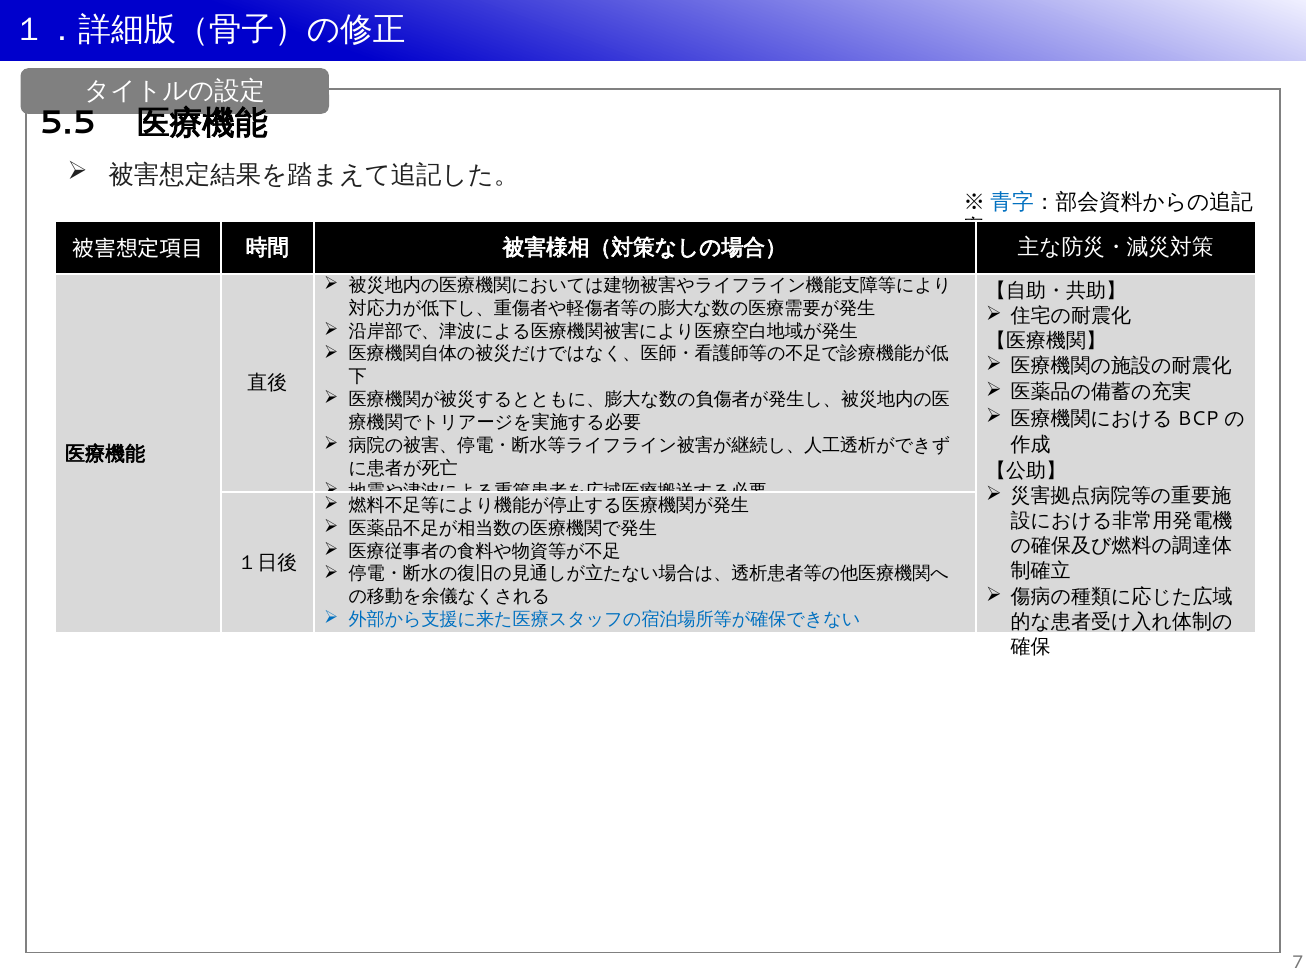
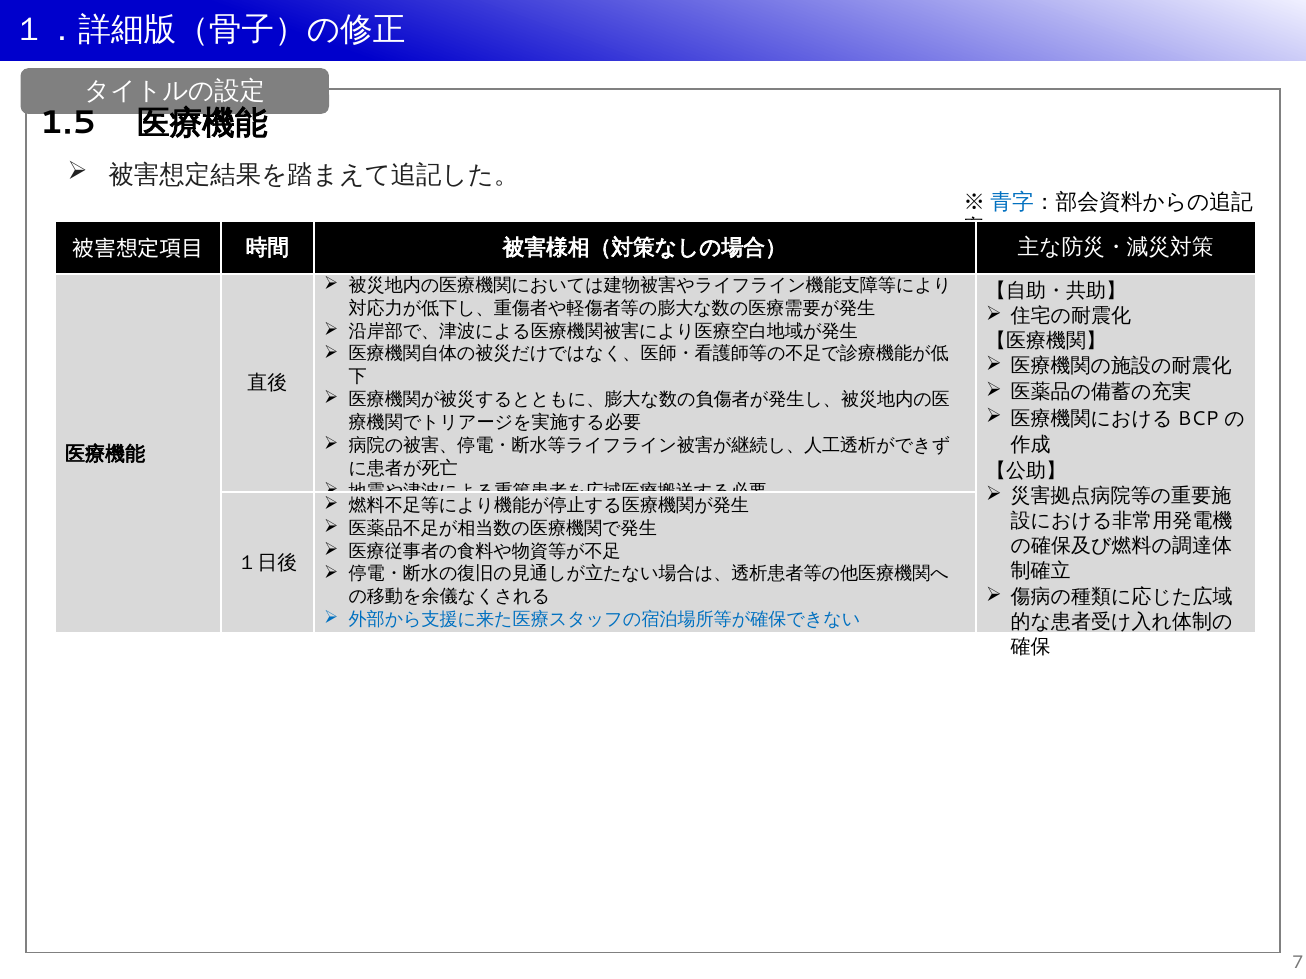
5.5: 5.5 -> 1.5
